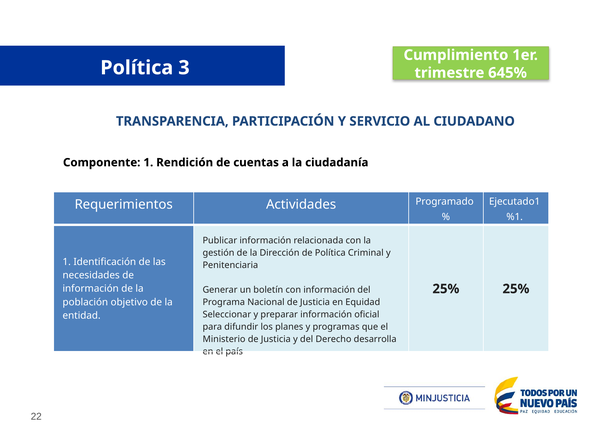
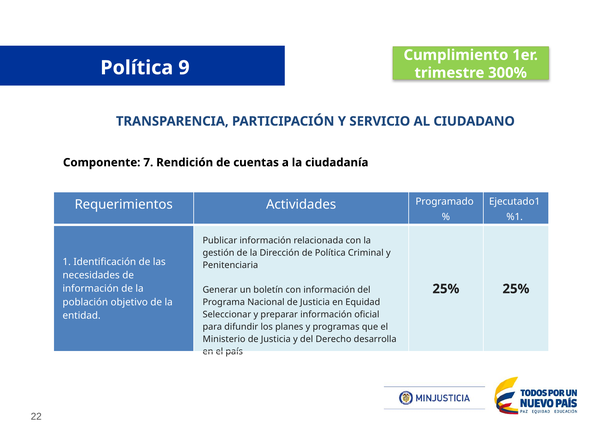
3: 3 -> 9
645%: 645% -> 300%
Componente 1: 1 -> 7
